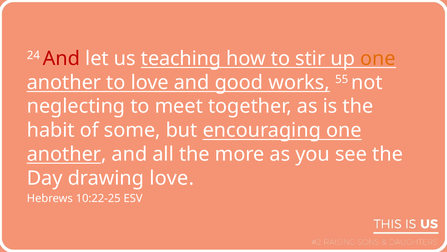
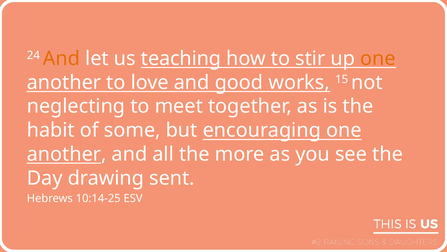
And at (61, 58) colour: red -> orange
55: 55 -> 15
drawing love: love -> sent
10:22-25: 10:22-25 -> 10:14-25
